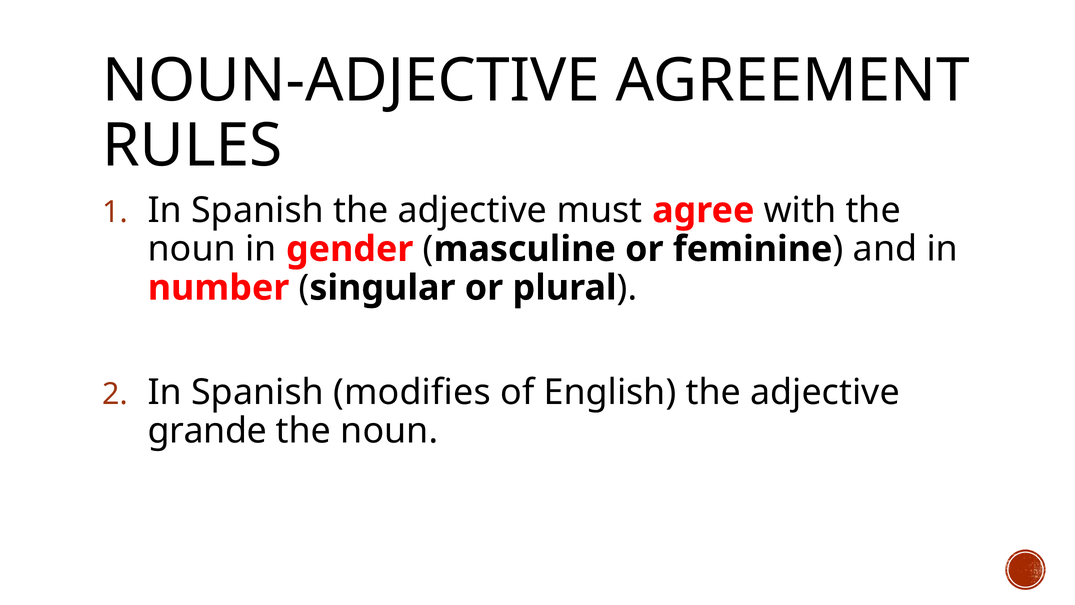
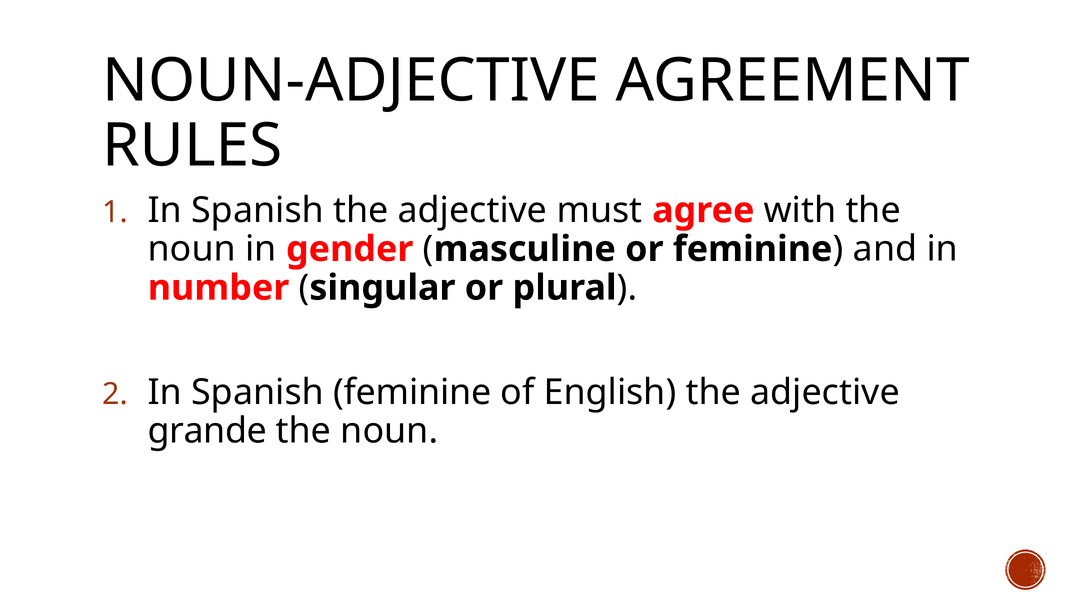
Spanish modifies: modifies -> feminine
